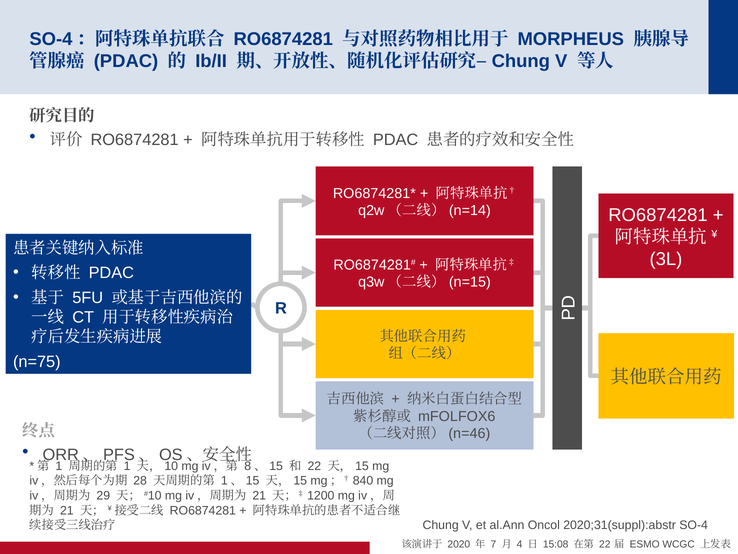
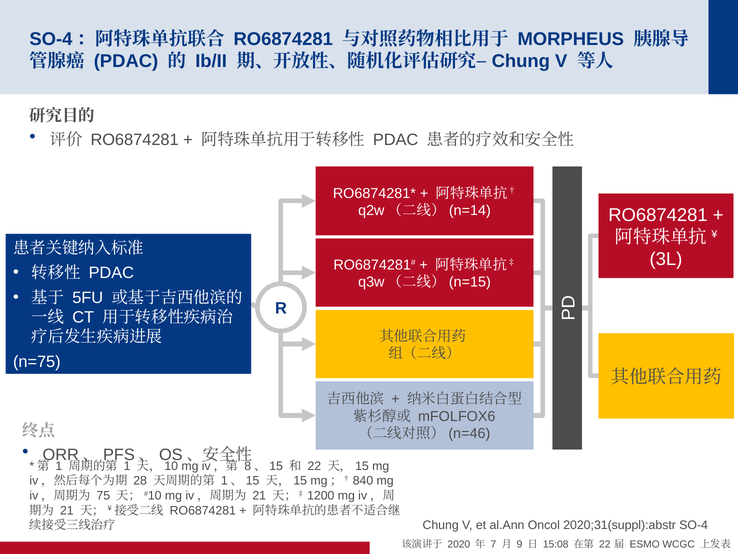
29: 29 -> 75
4: 4 -> 9
